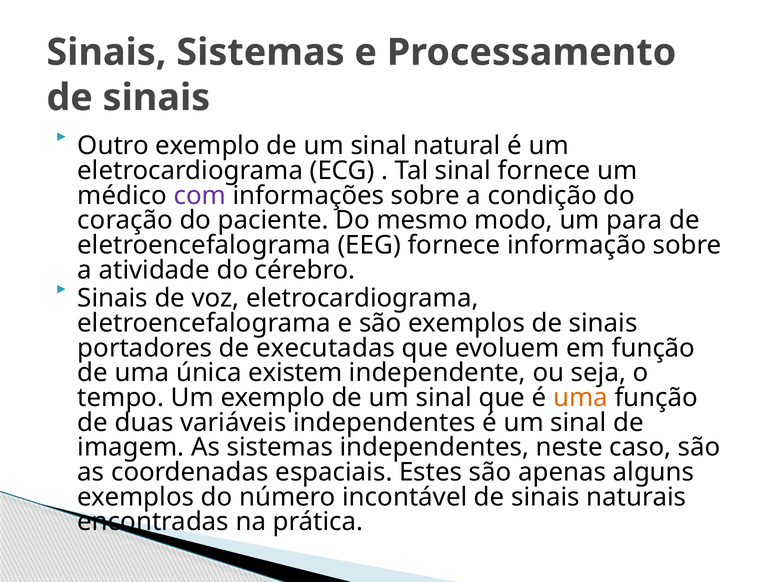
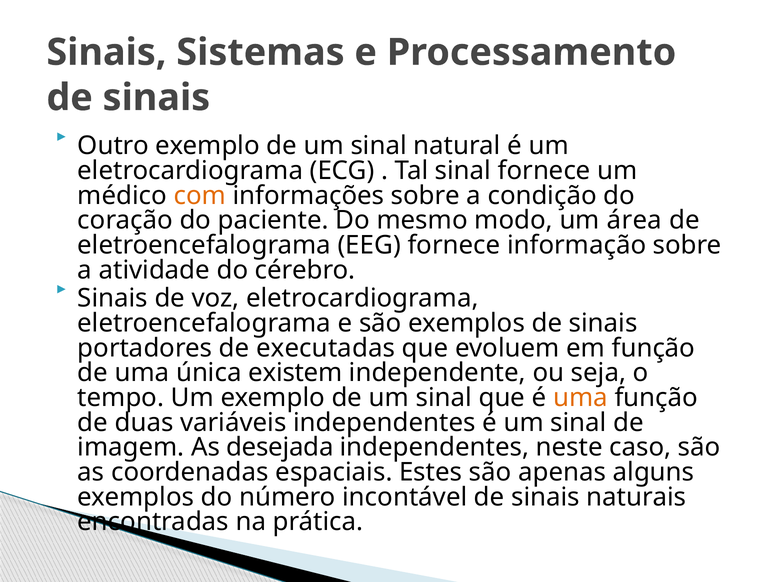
com colour: purple -> orange
para: para -> área
As sistemas: sistemas -> desejada
